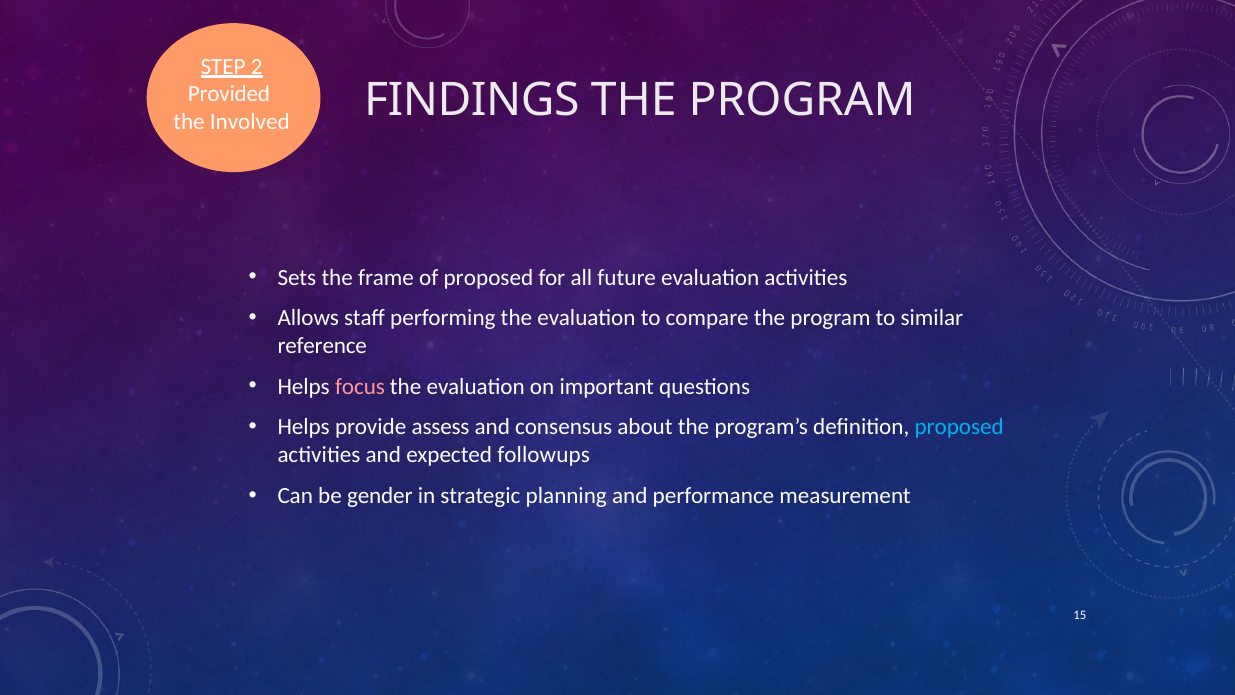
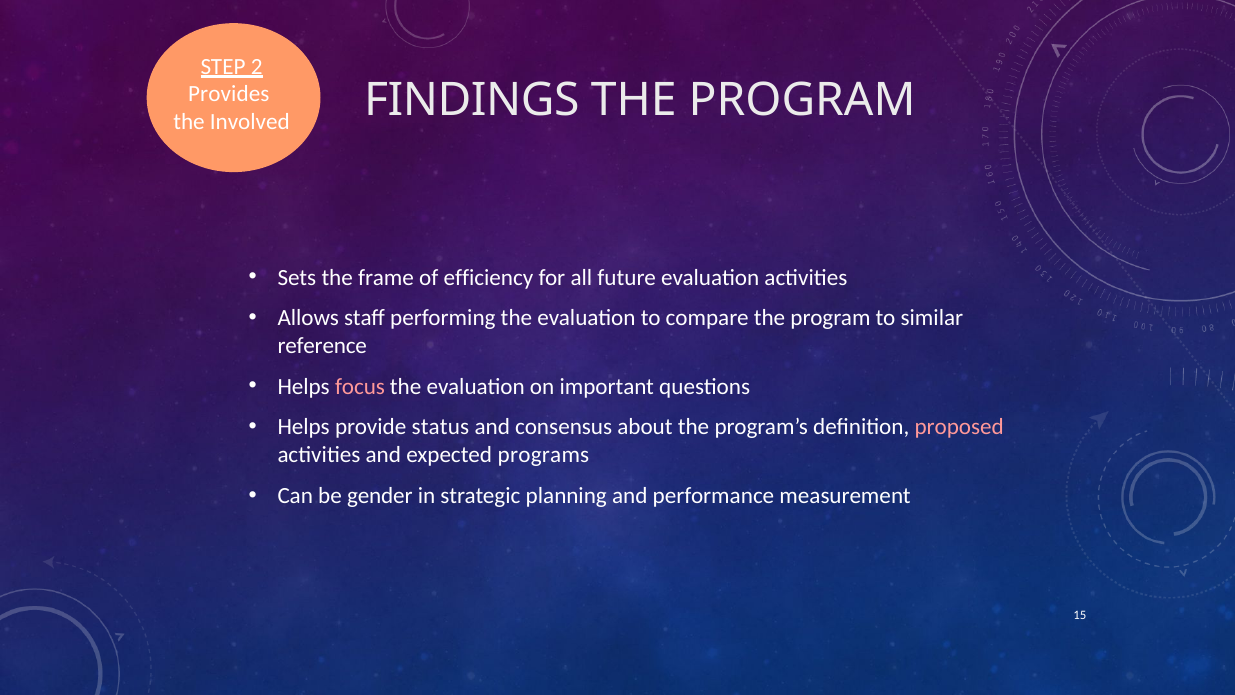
Provided: Provided -> Provides
of proposed: proposed -> efficiency
assess: assess -> status
proposed at (959, 427) colour: light blue -> pink
followups: followups -> programs
